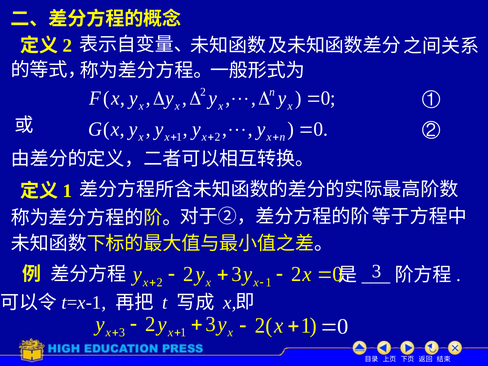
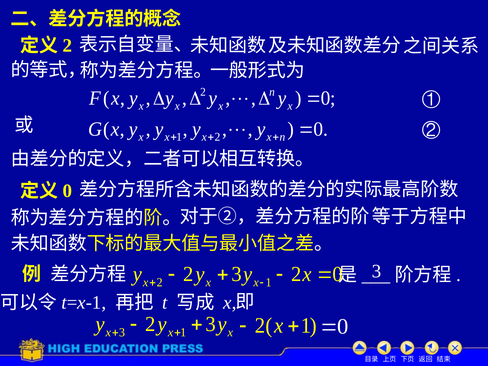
1 at (67, 191): 1 -> 0
